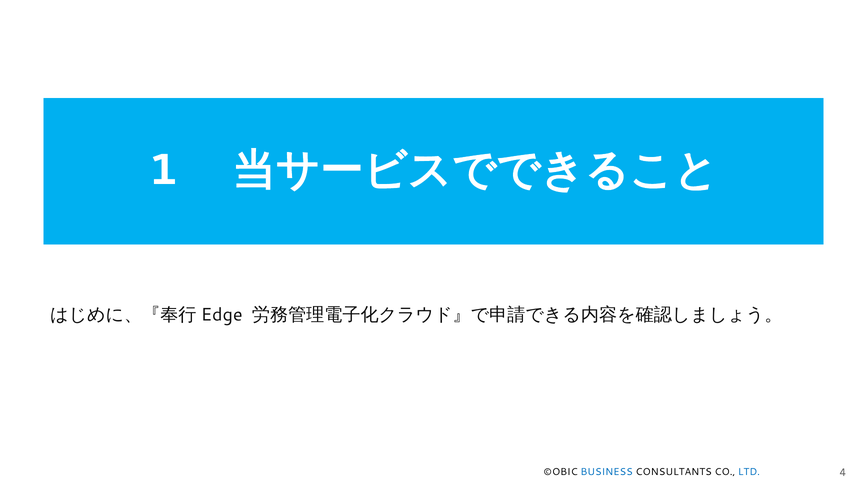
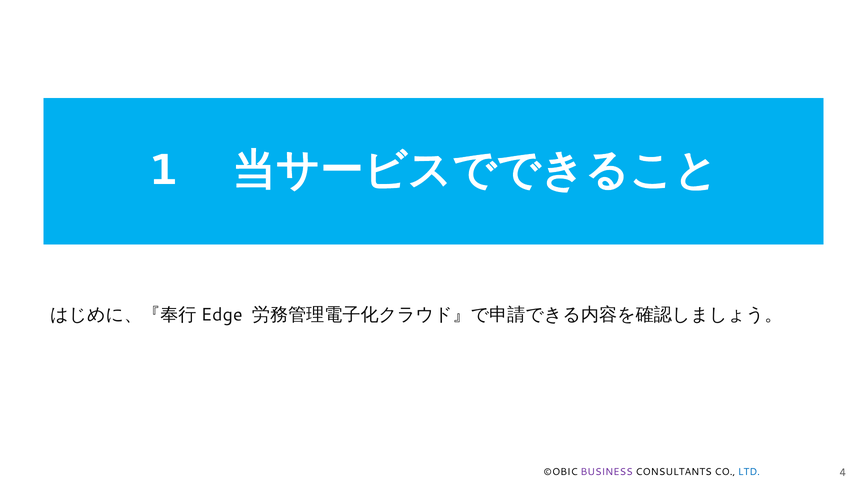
BUSINESS colour: blue -> purple
